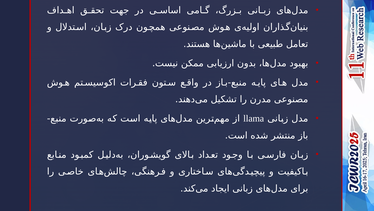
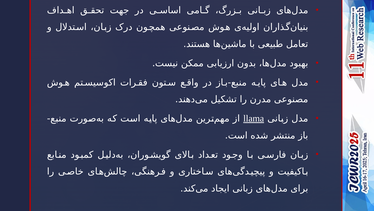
llama underline: none -> present
